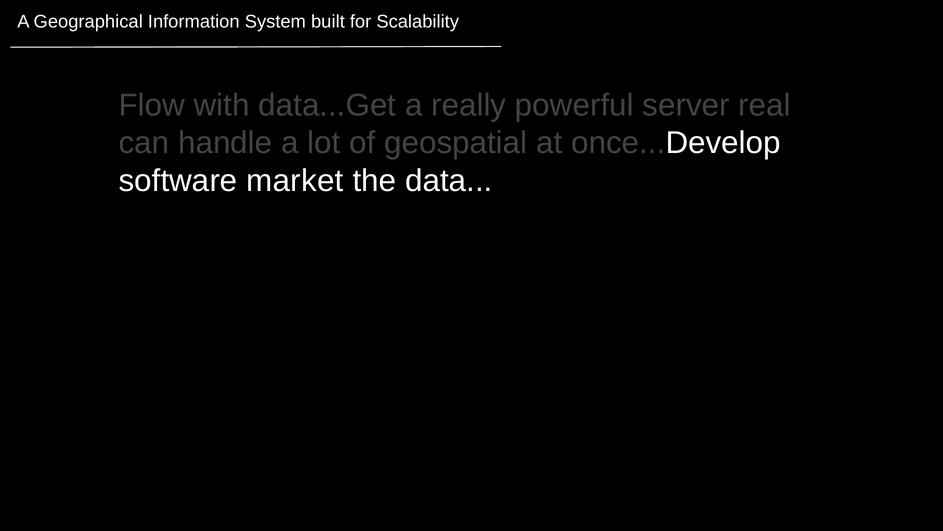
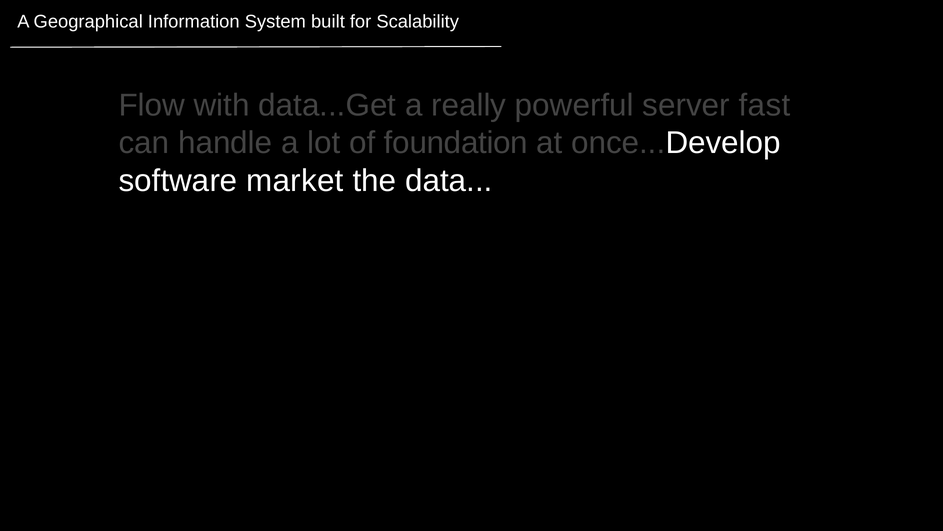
real: real -> fast
geospatial: geospatial -> foundation
